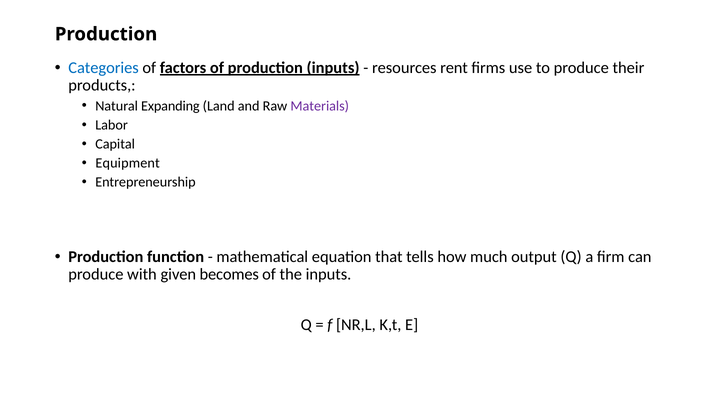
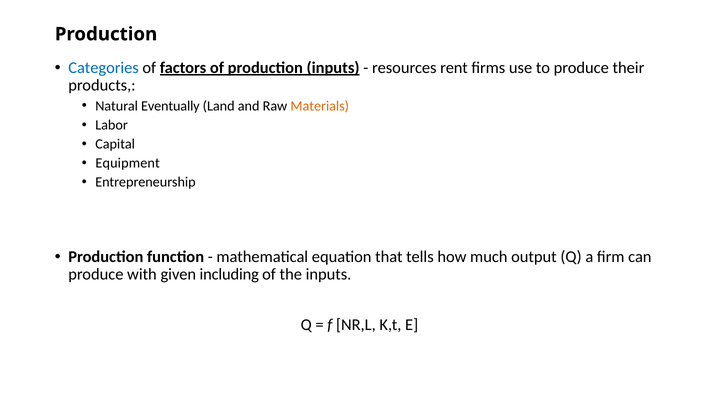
Expanding: Expanding -> Eventually
Materials colour: purple -> orange
becomes: becomes -> including
